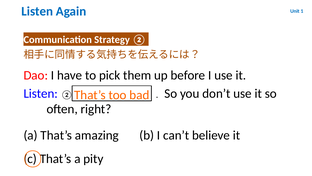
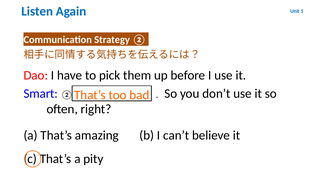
Listen at (41, 93): Listen -> Smart
